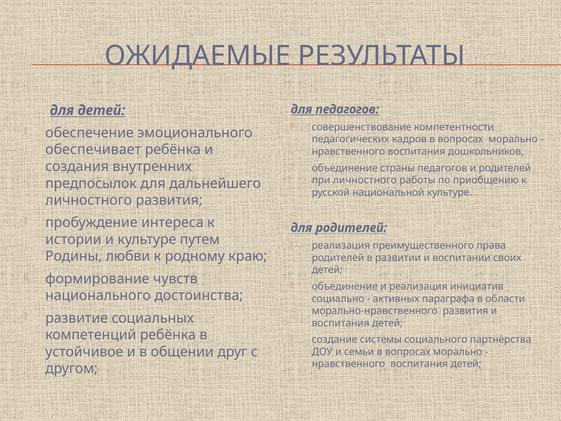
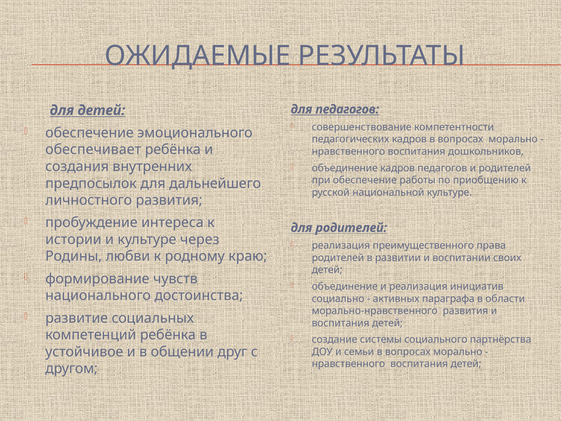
объединение страны: страны -> кадров
при личностного: личностного -> обеспечение
путем: путем -> через
